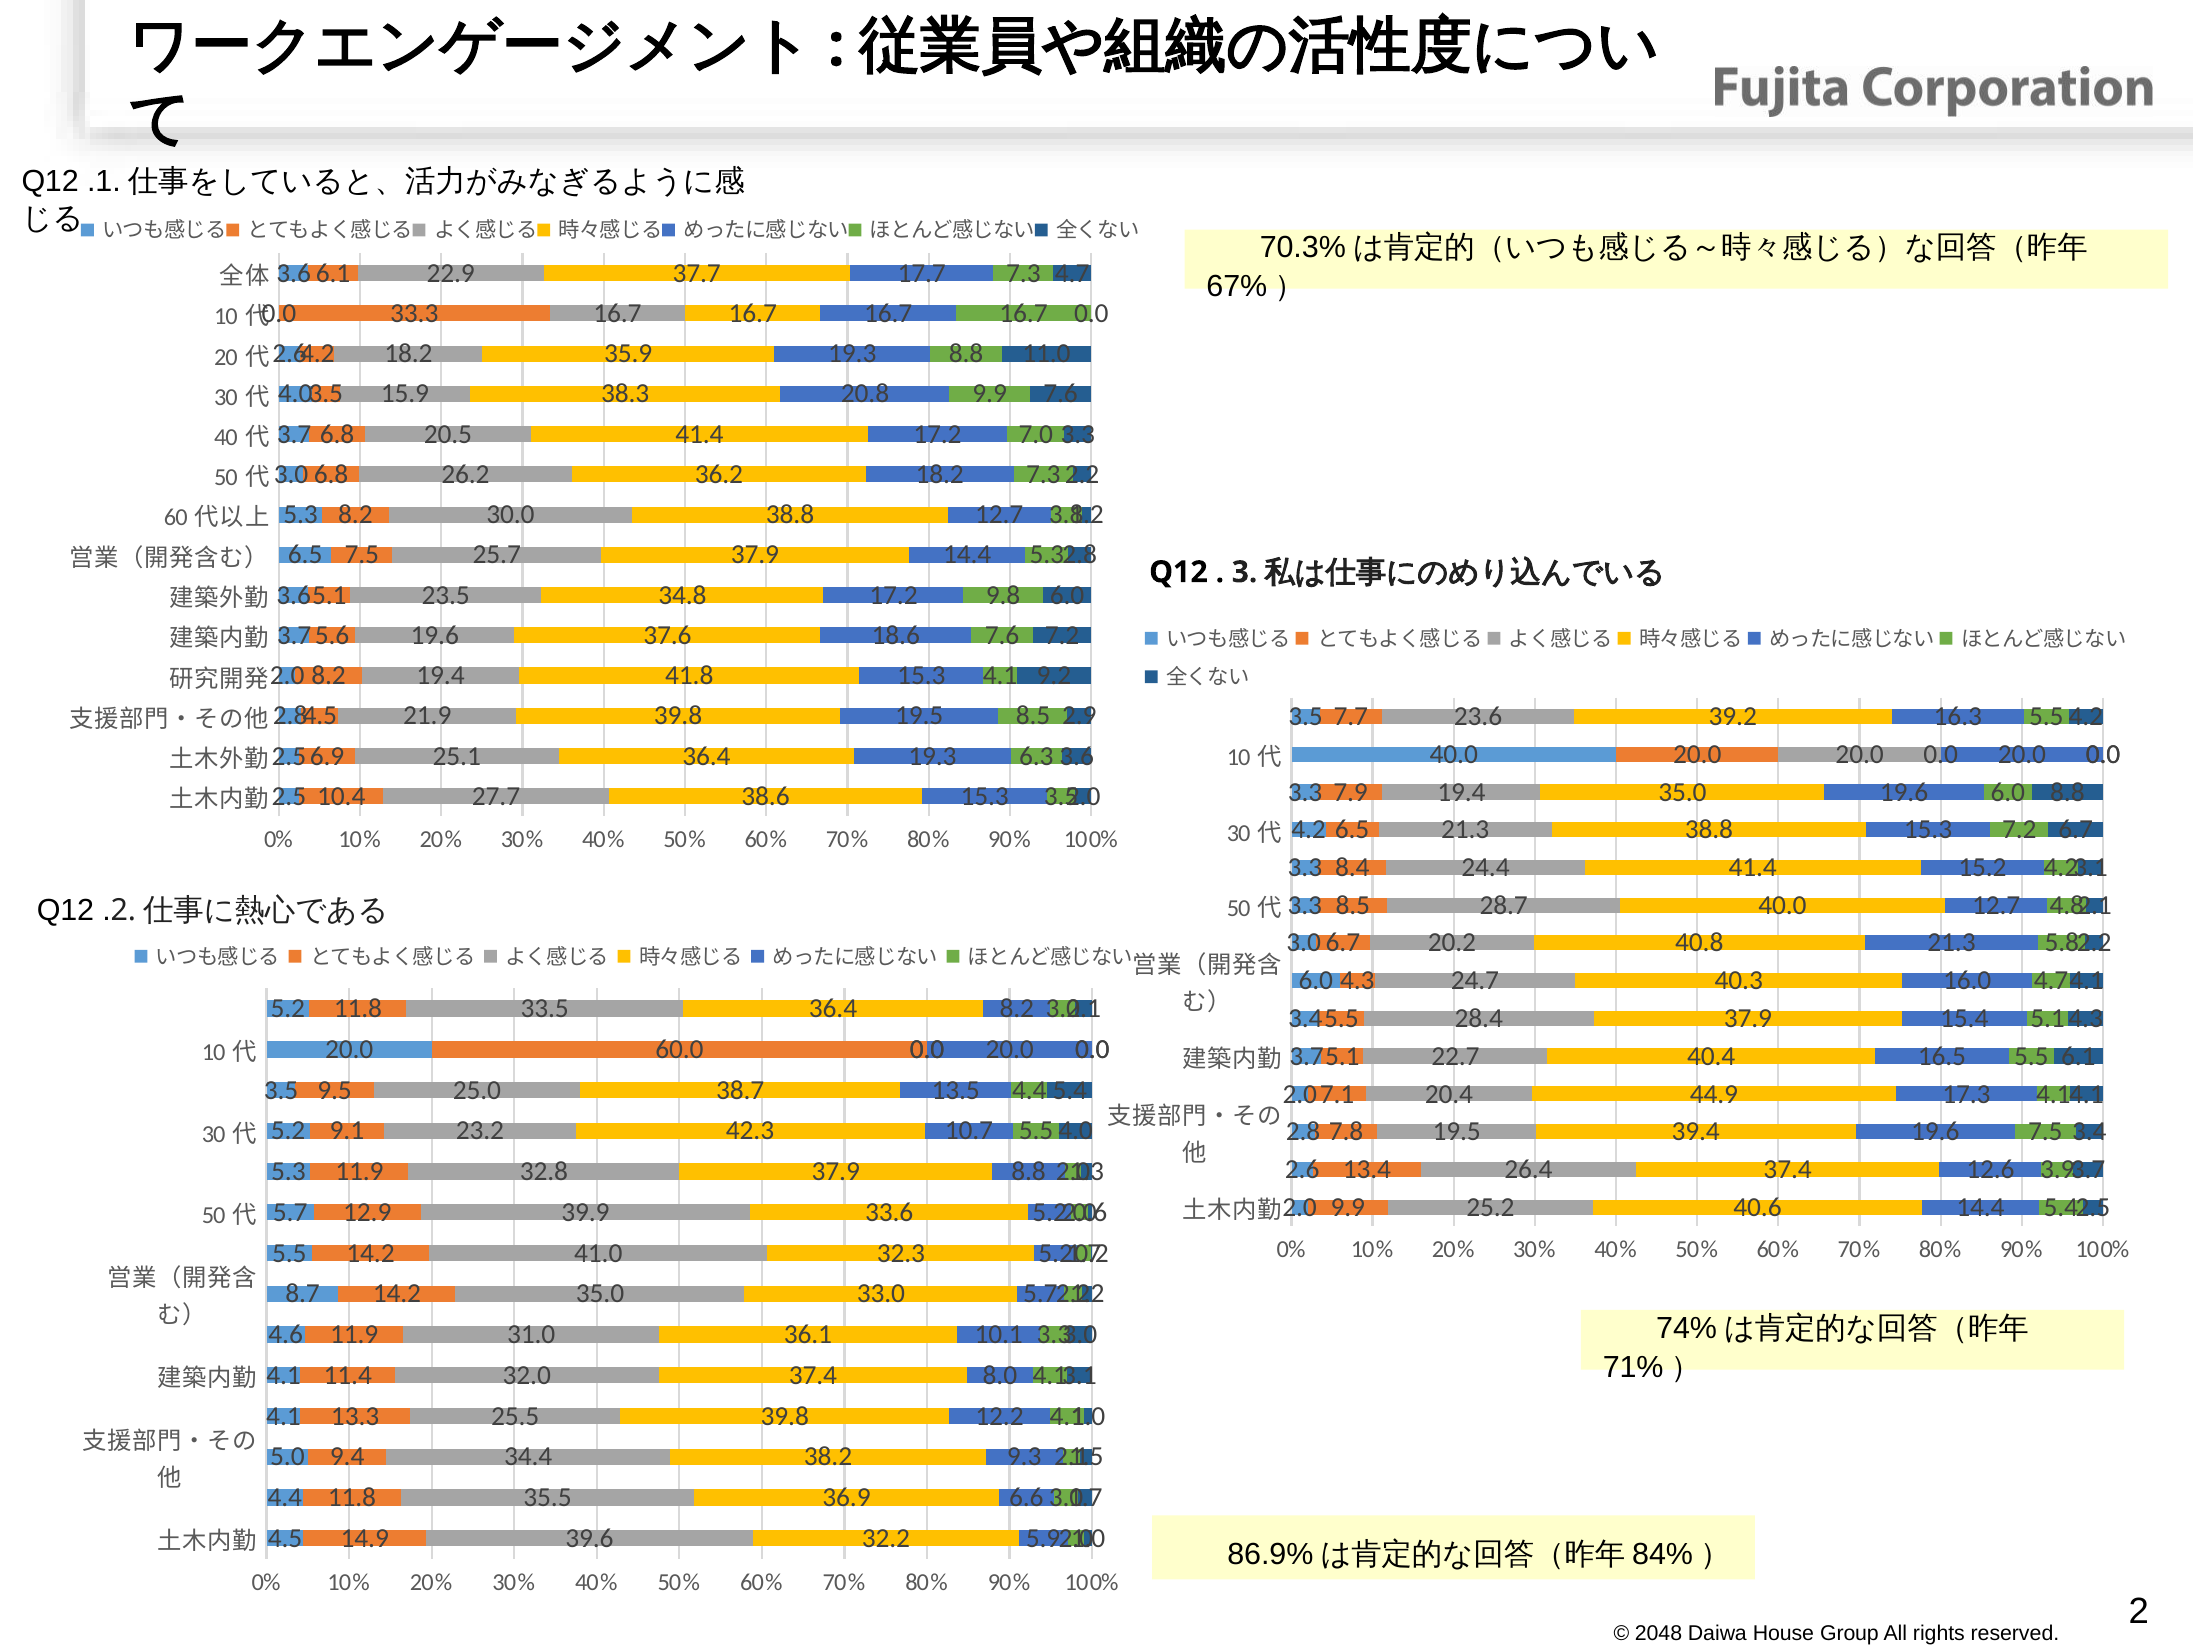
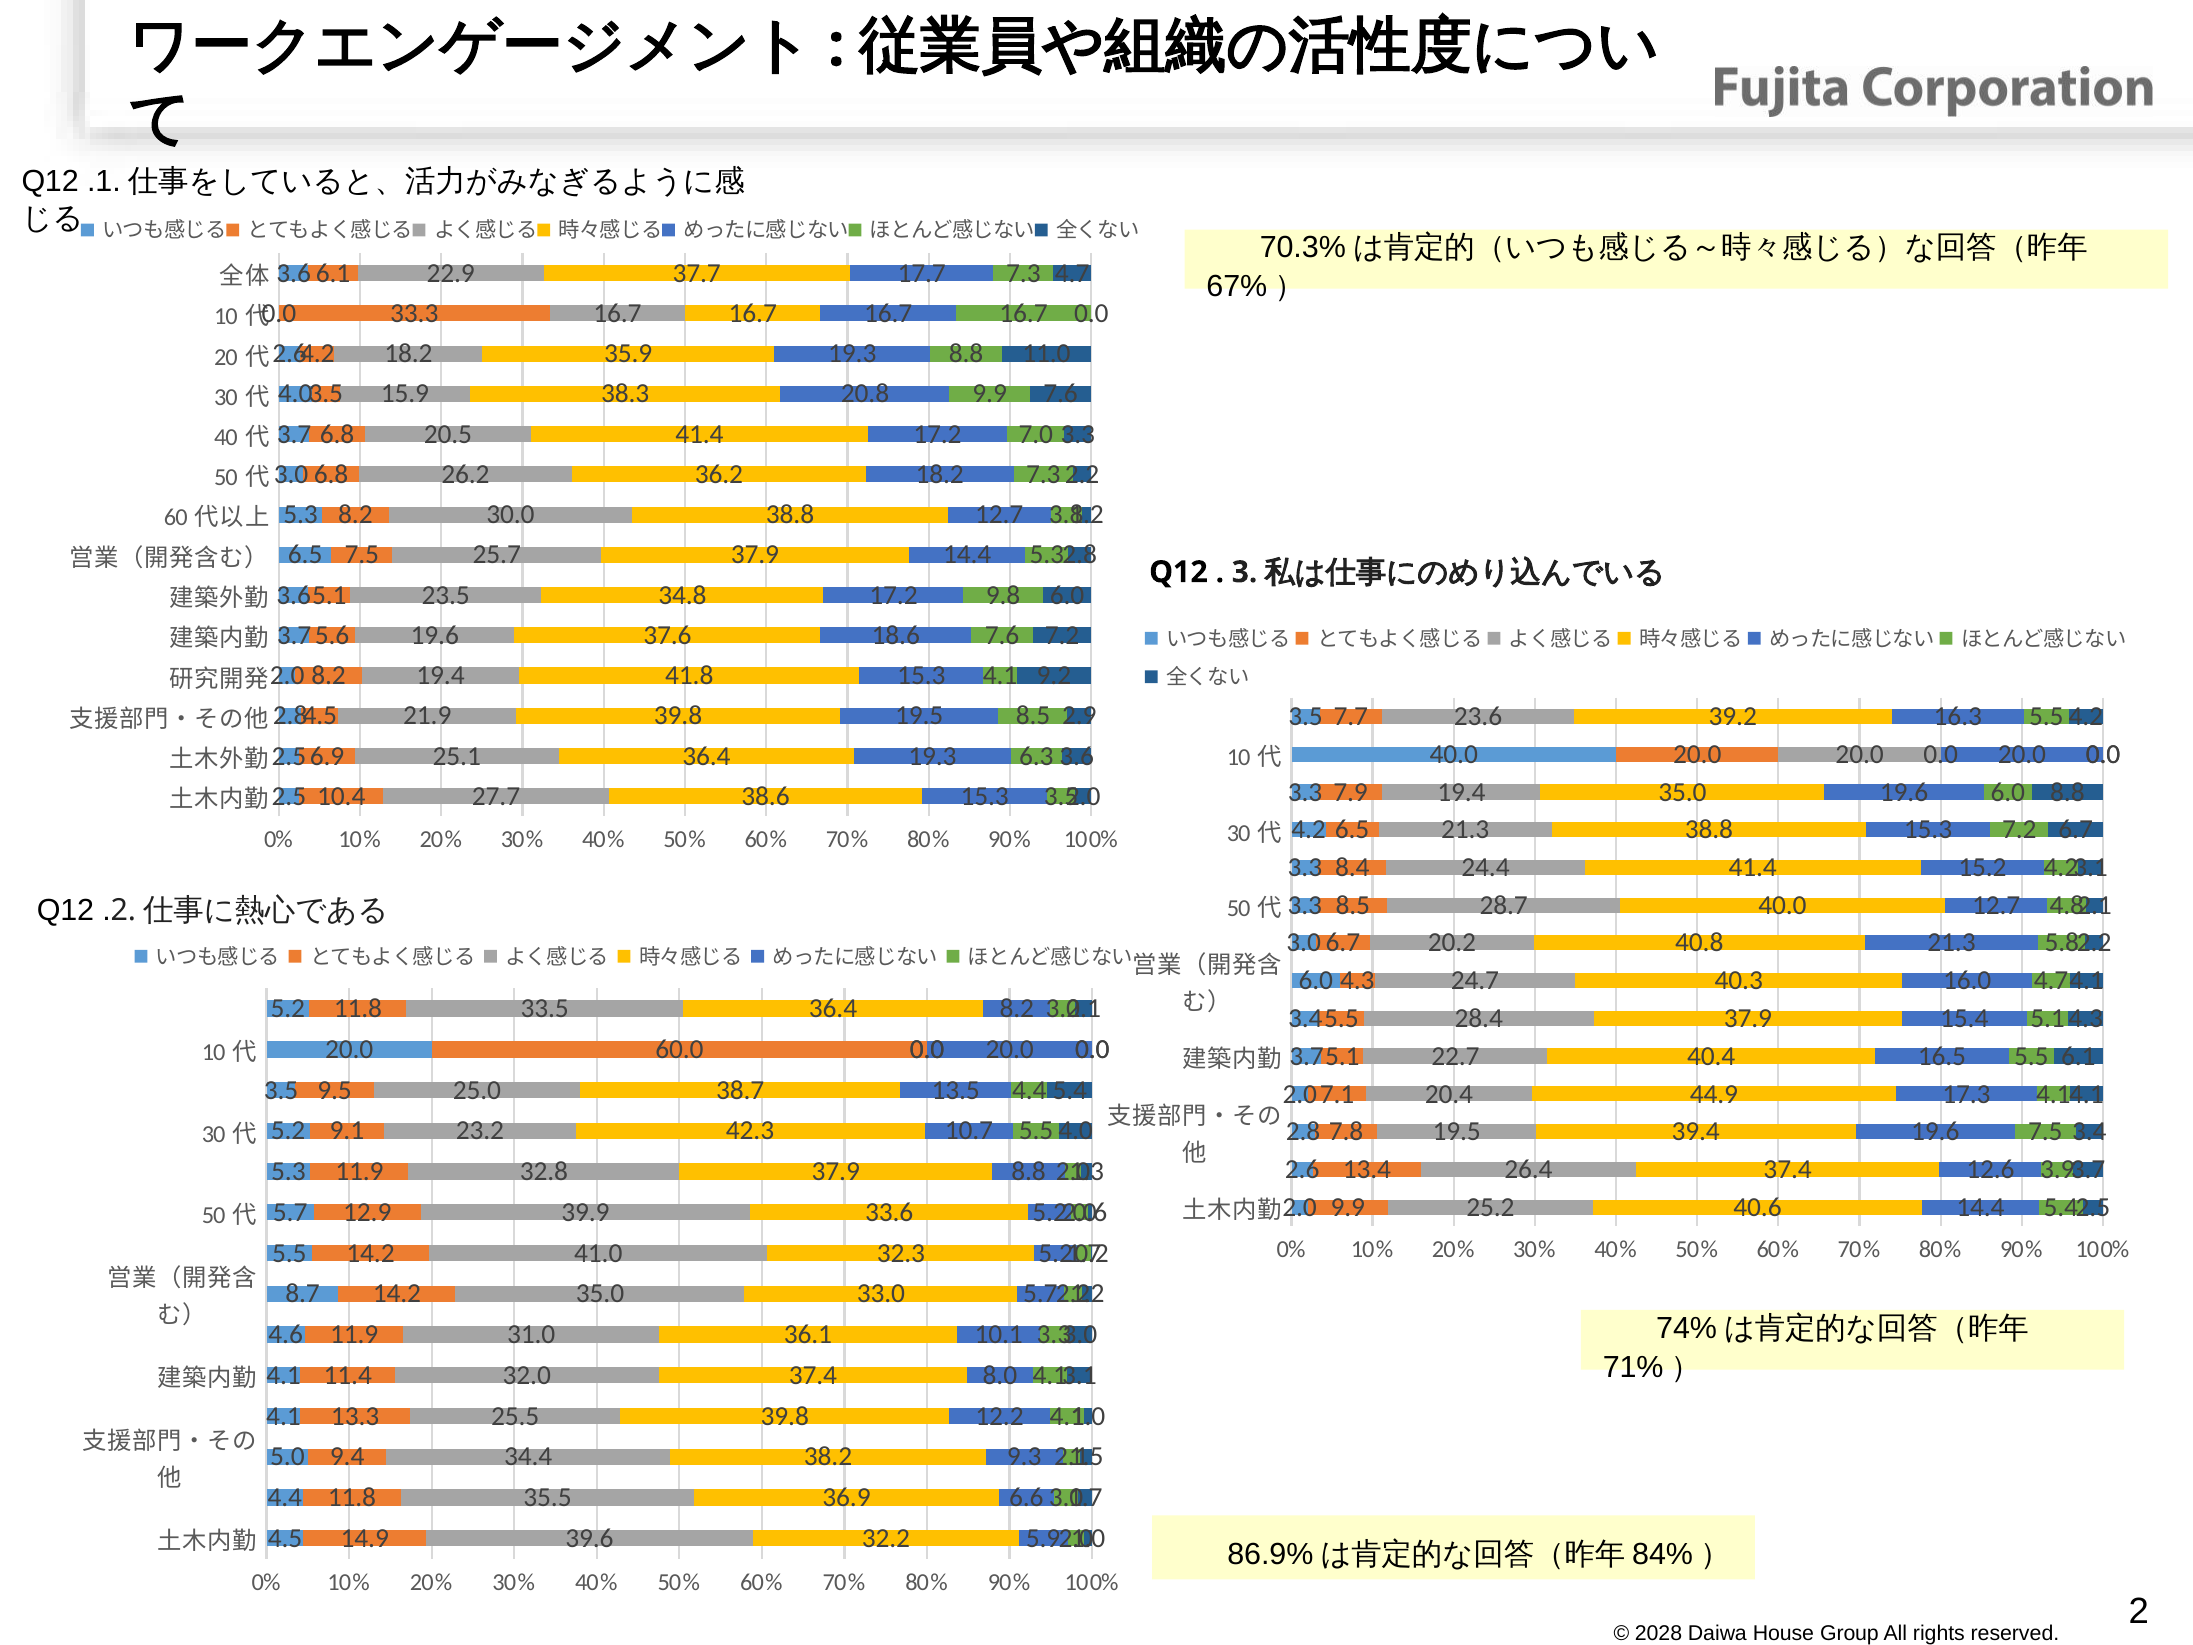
2048: 2048 -> 2028
